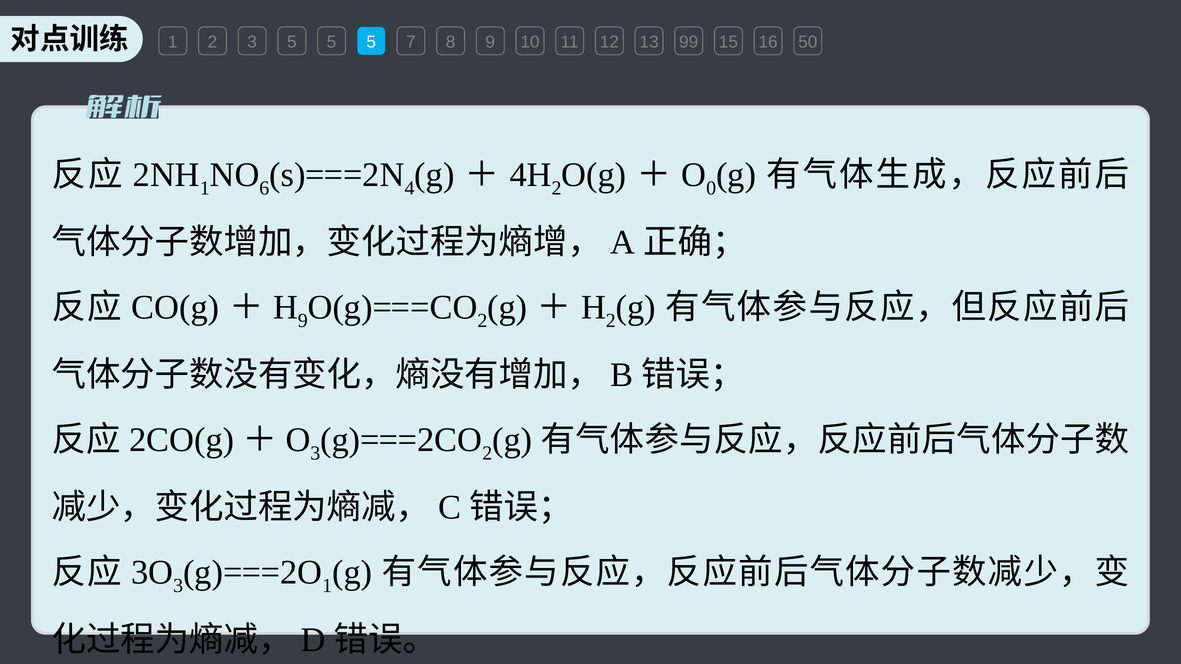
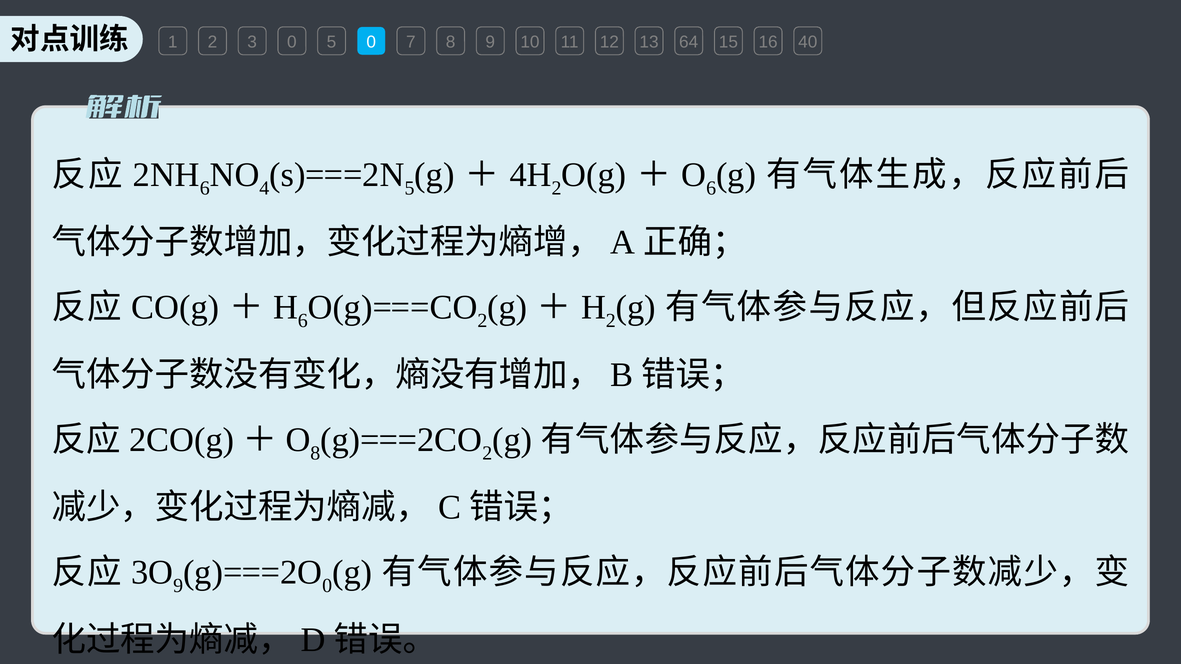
3 5: 5 -> 0
5 at (371, 42): 5 -> 0
99: 99 -> 64
50: 50 -> 40
1 at (205, 188): 1 -> 6
6: 6 -> 4
4 at (410, 188): 4 -> 5
0 at (711, 188): 0 -> 6
9 at (303, 321): 9 -> 6
3 at (315, 453): 3 -> 8
3 at (178, 586): 3 -> 9
1 at (327, 586): 1 -> 0
